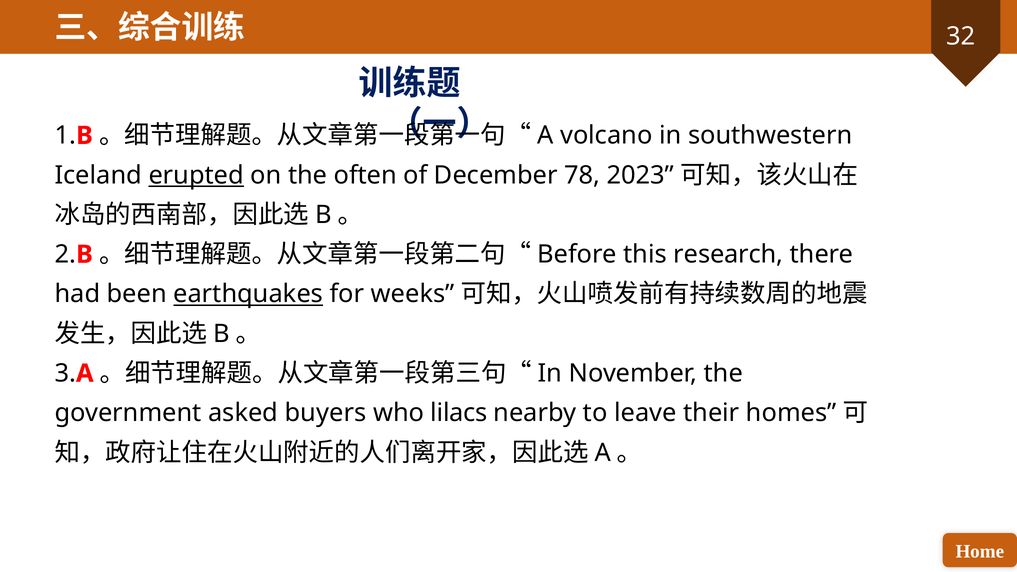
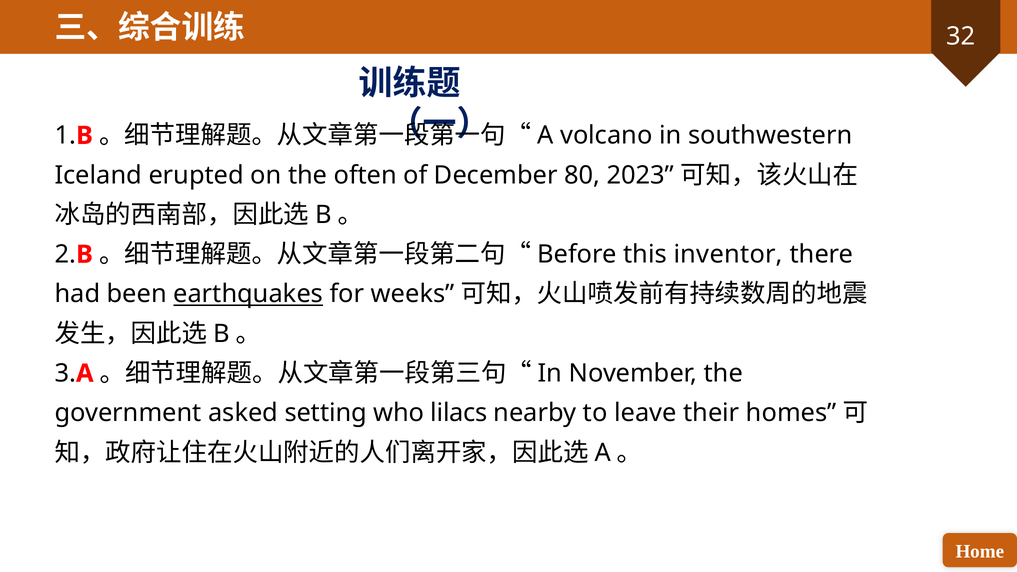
erupted underline: present -> none
78: 78 -> 80
research: research -> inventor
buyers: buyers -> setting
